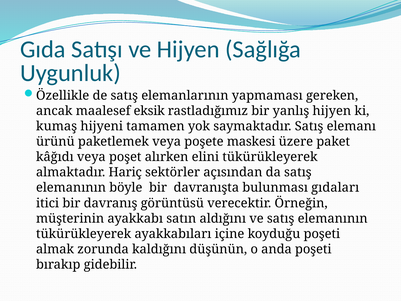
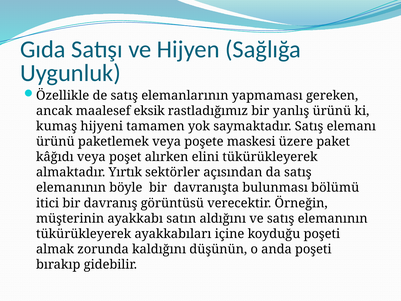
yanlış hijyen: hijyen -> ürünü
Hariç: Hariç -> Yırtık
gıdaları: gıdaları -> bölümü
